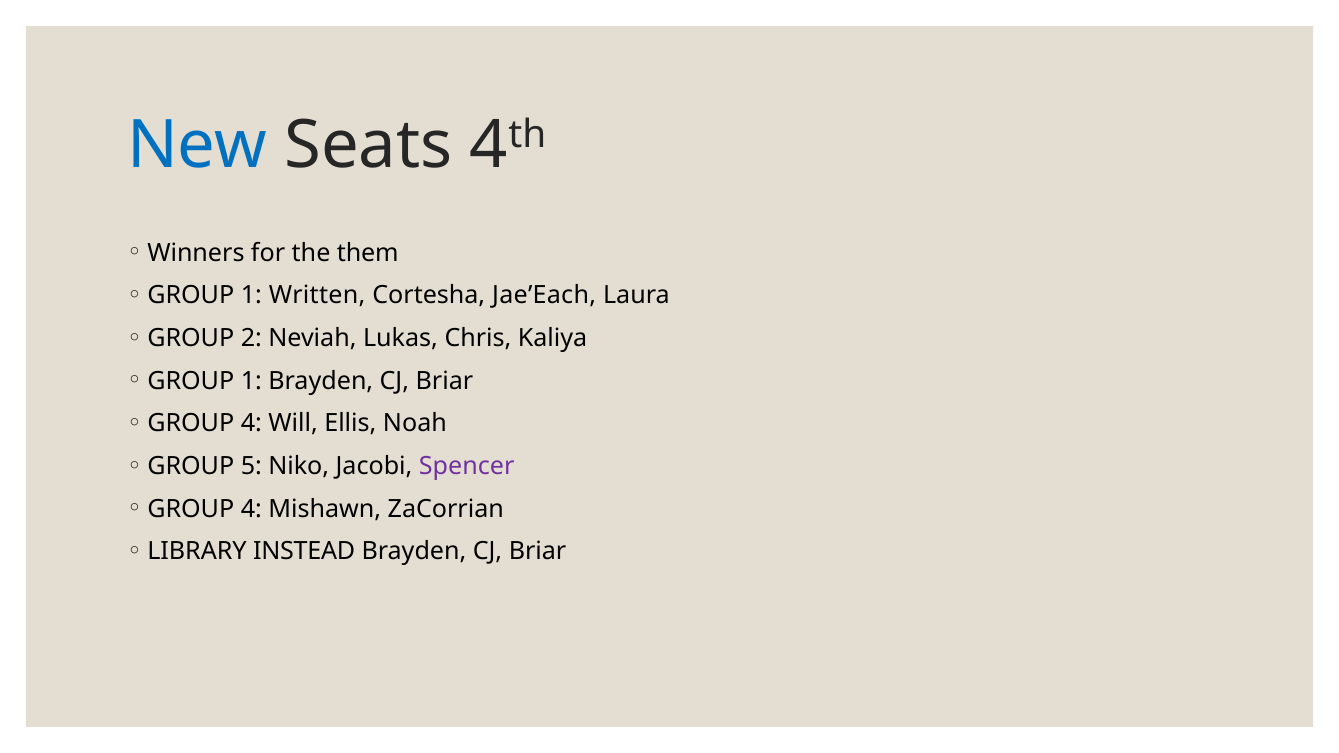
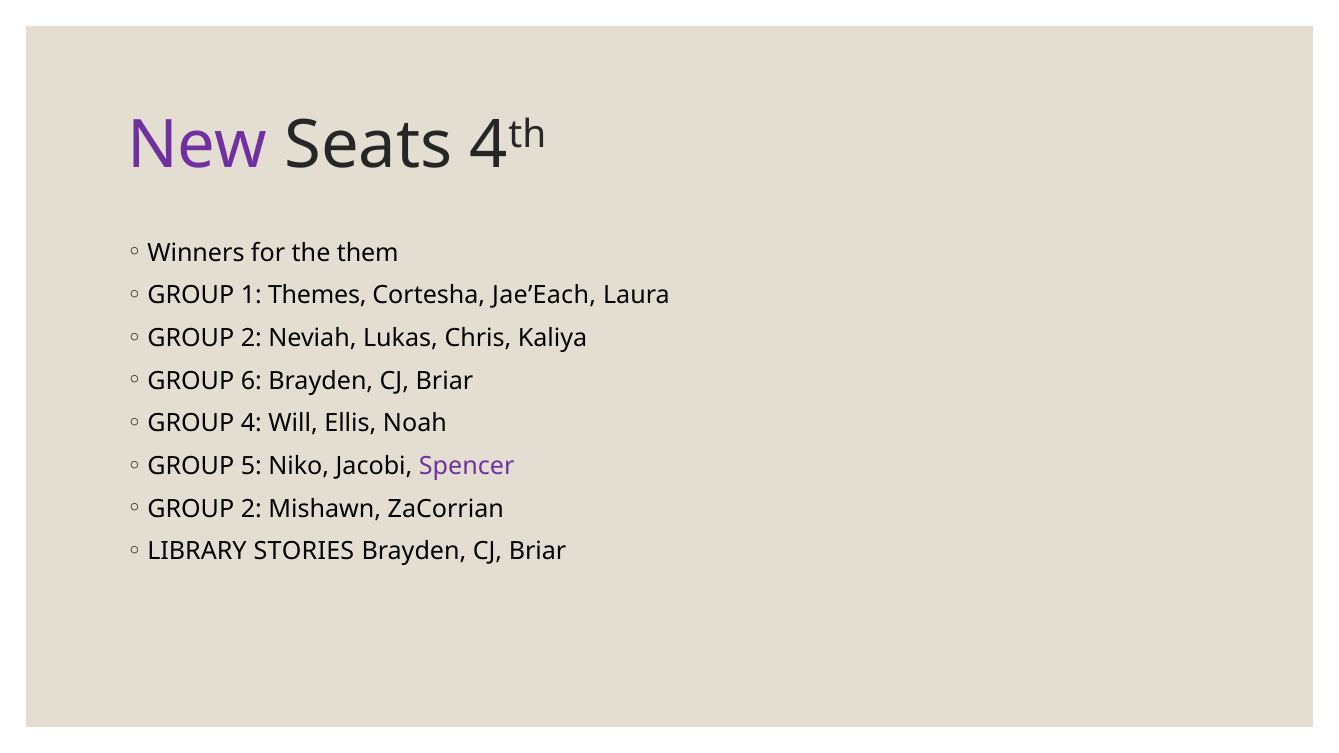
New colour: blue -> purple
Written: Written -> Themes
1 at (251, 381): 1 -> 6
4 at (251, 509): 4 -> 2
INSTEAD: INSTEAD -> STORIES
